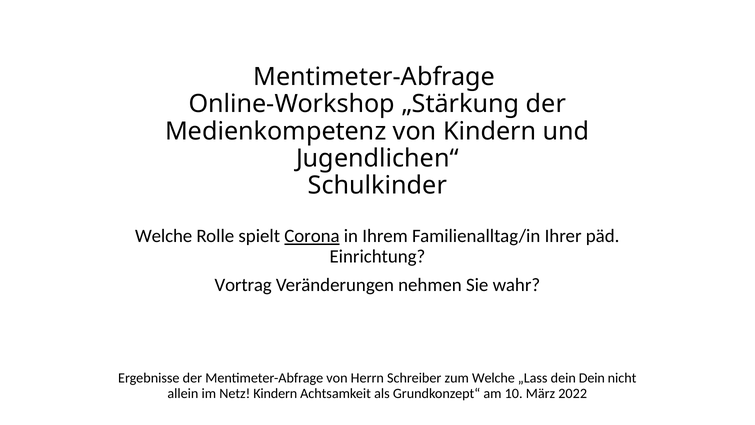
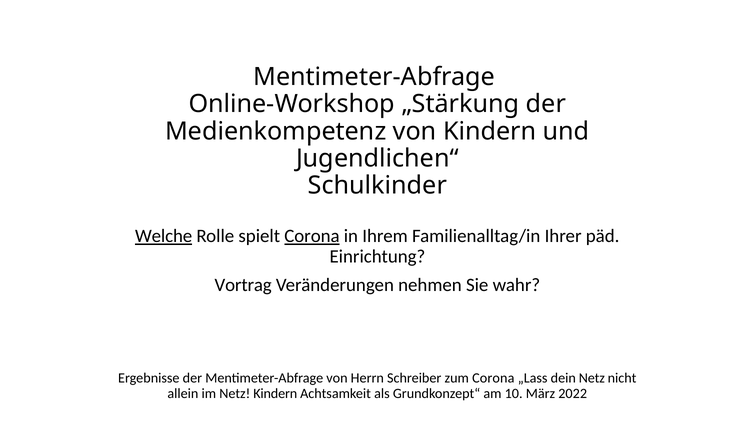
Welche at (164, 236) underline: none -> present
zum Welche: Welche -> Corona
dein Dein: Dein -> Netz
